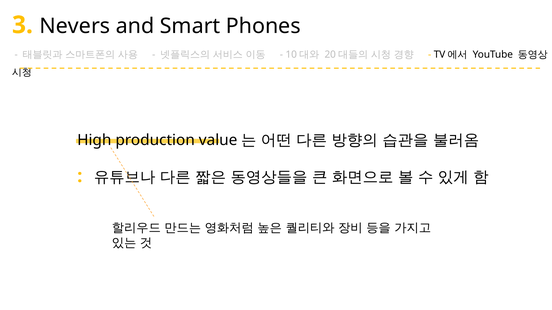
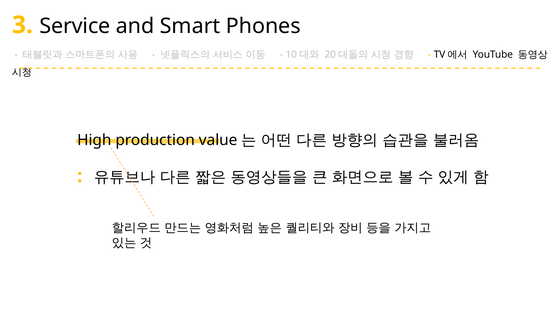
Nevers: Nevers -> Service
